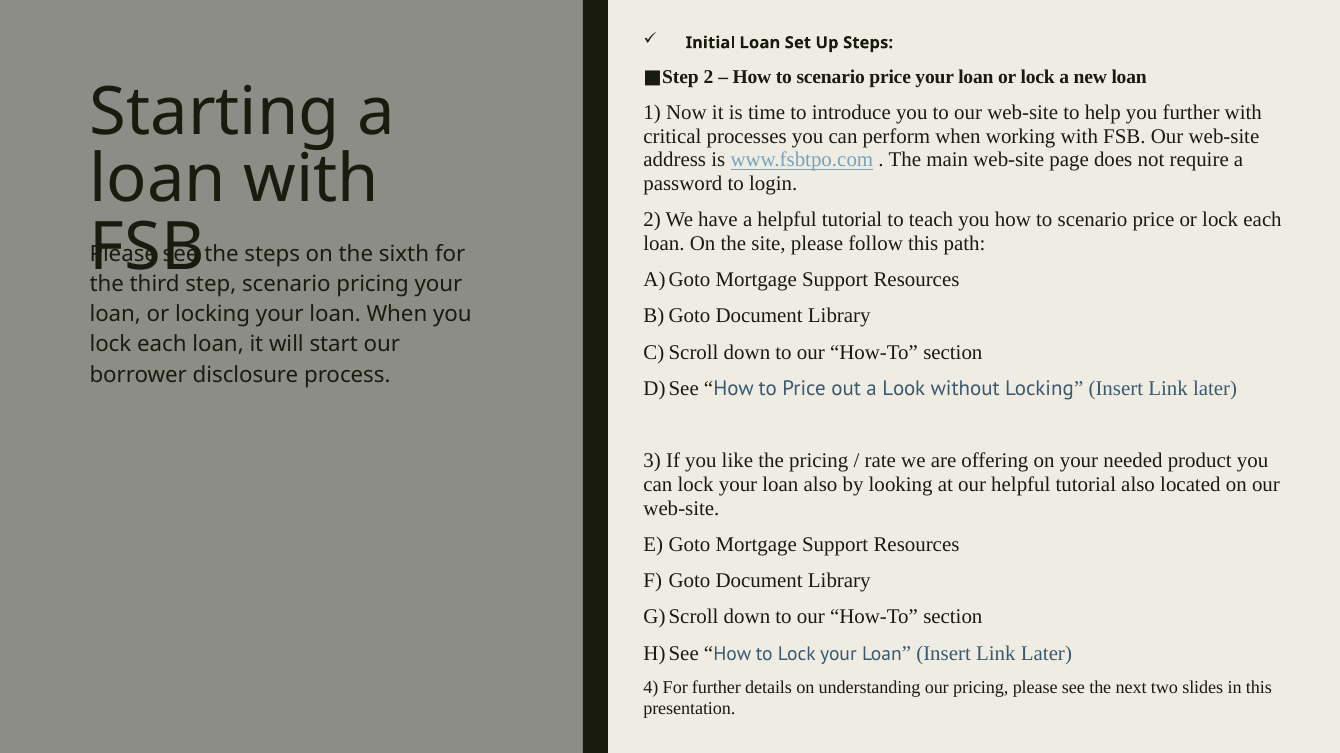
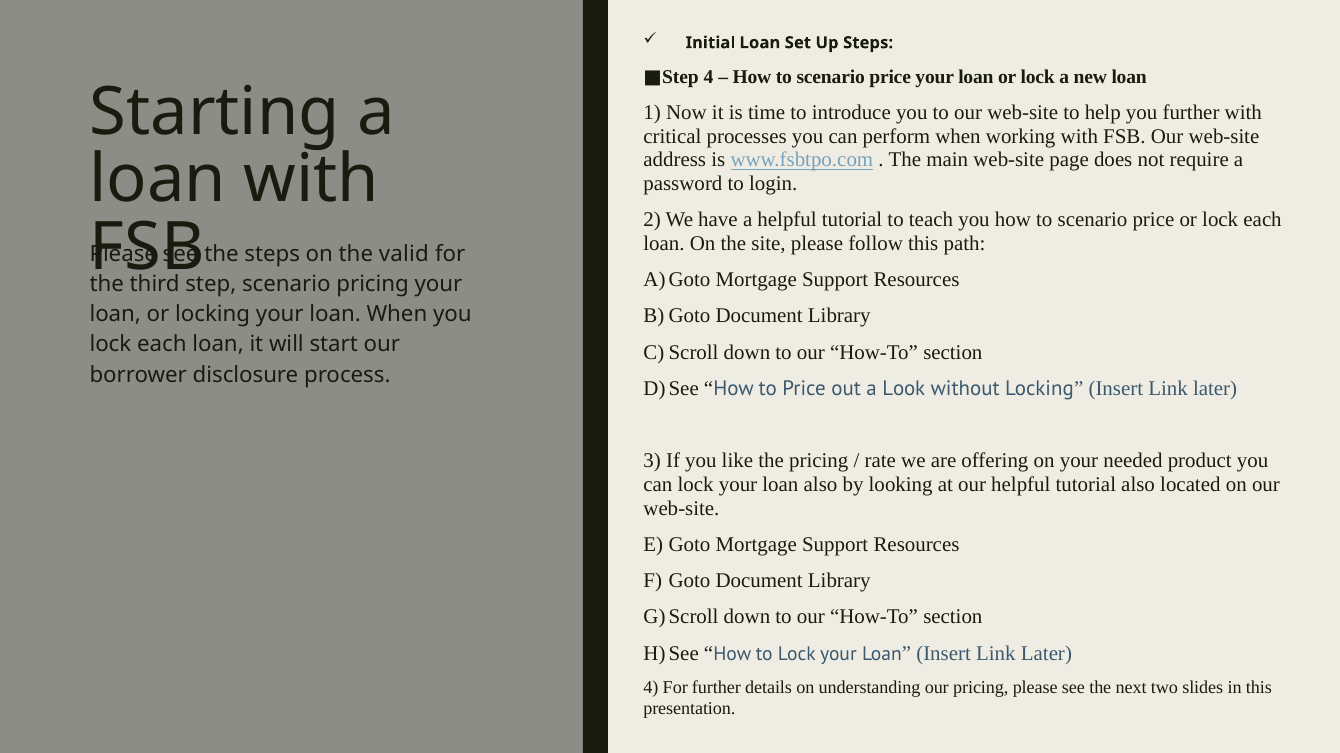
2 at (709, 77): 2 -> 4
sixth: sixth -> valid
